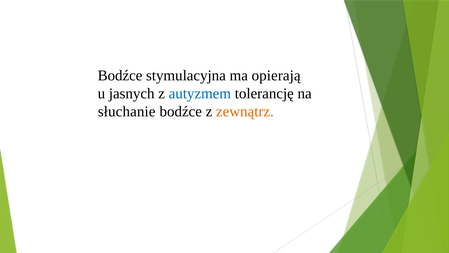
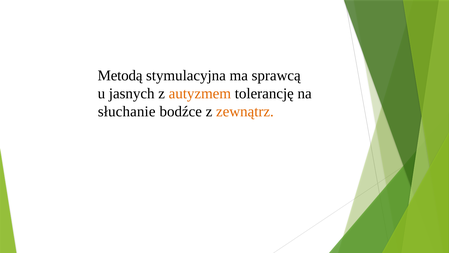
Bodźce at (120, 75): Bodźce -> Metodą
opierają: opierają -> sprawcą
autyzmem colour: blue -> orange
